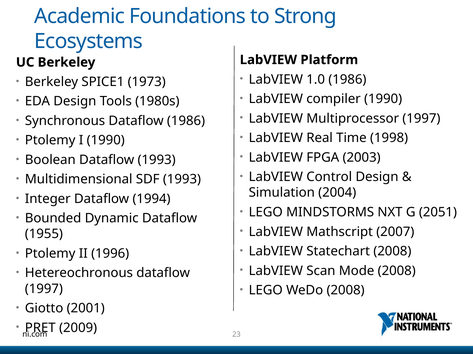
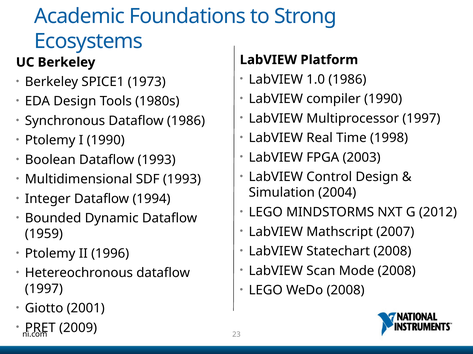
2051: 2051 -> 2012
1955: 1955 -> 1959
